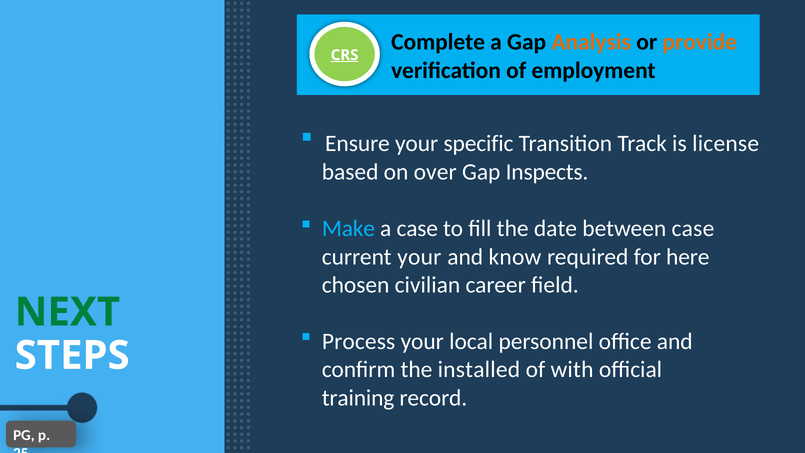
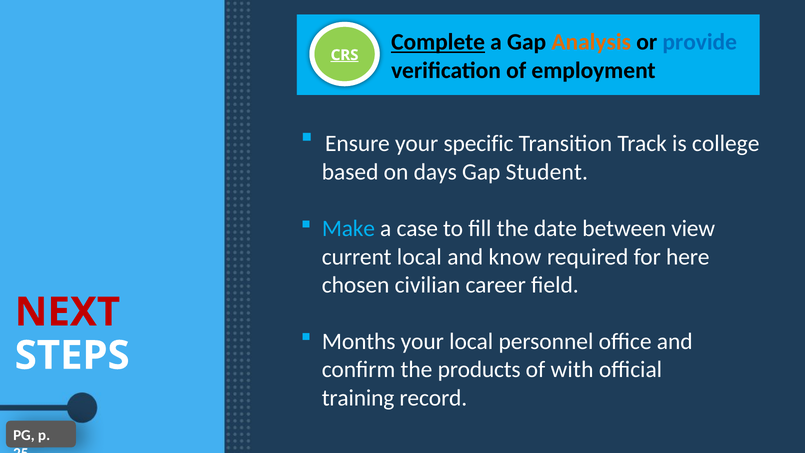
Complete underline: none -> present
provide colour: orange -> blue
license: license -> college
over: over -> days
Inspects: Inspects -> Student
between case: case -> view
current your: your -> local
NEXT colour: green -> red
Process: Process -> Months
installed: installed -> products
